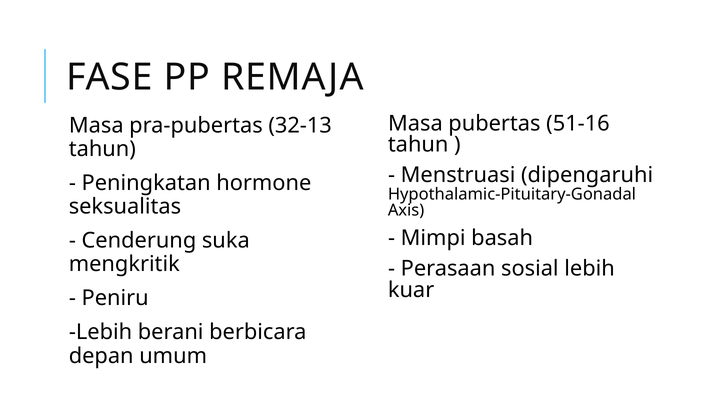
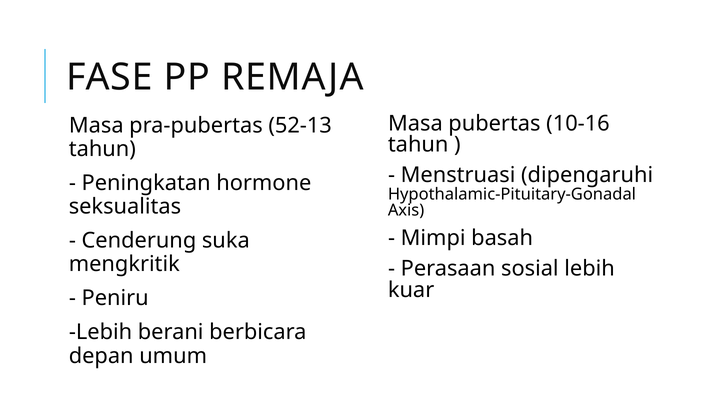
51-16: 51-16 -> 10-16
32-13: 32-13 -> 52-13
